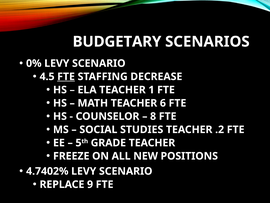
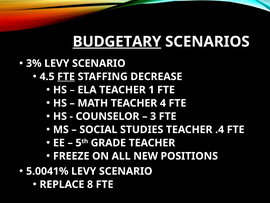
BUDGETARY underline: none -> present
0%: 0% -> 3%
6: 6 -> 4
8: 8 -> 3
.2: .2 -> .4
4.7402%: 4.7402% -> 5.0041%
9: 9 -> 8
